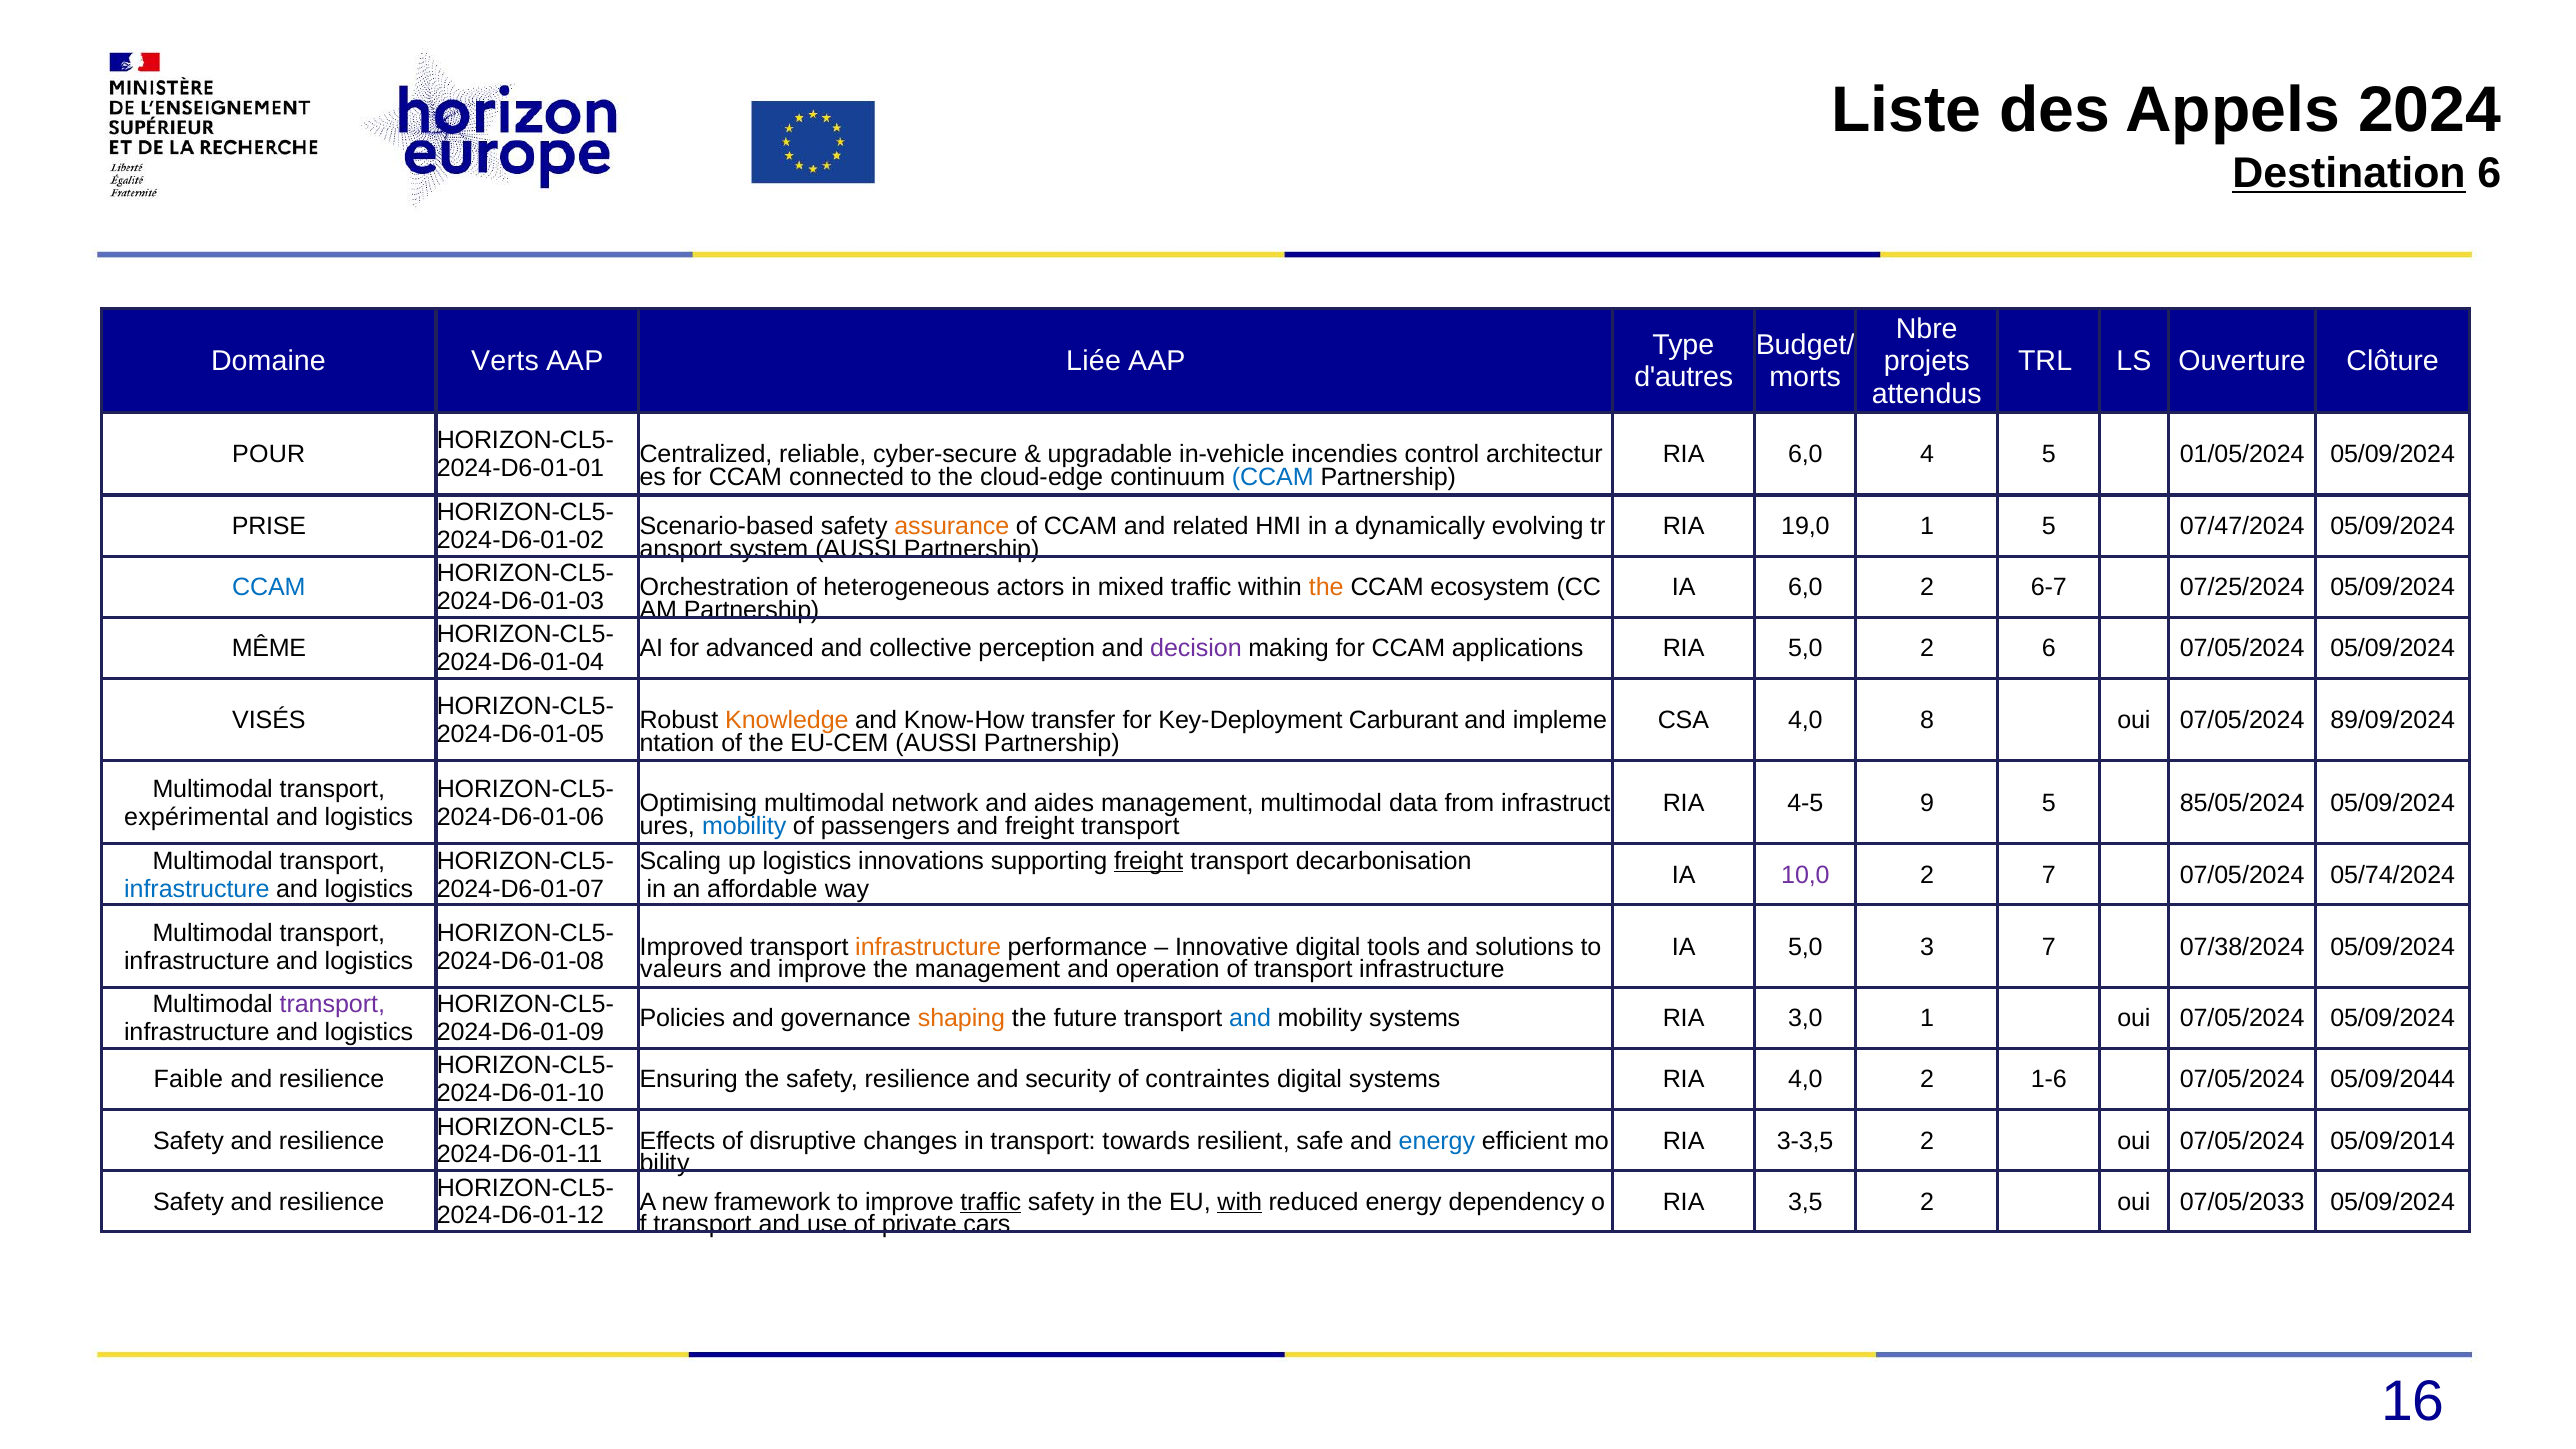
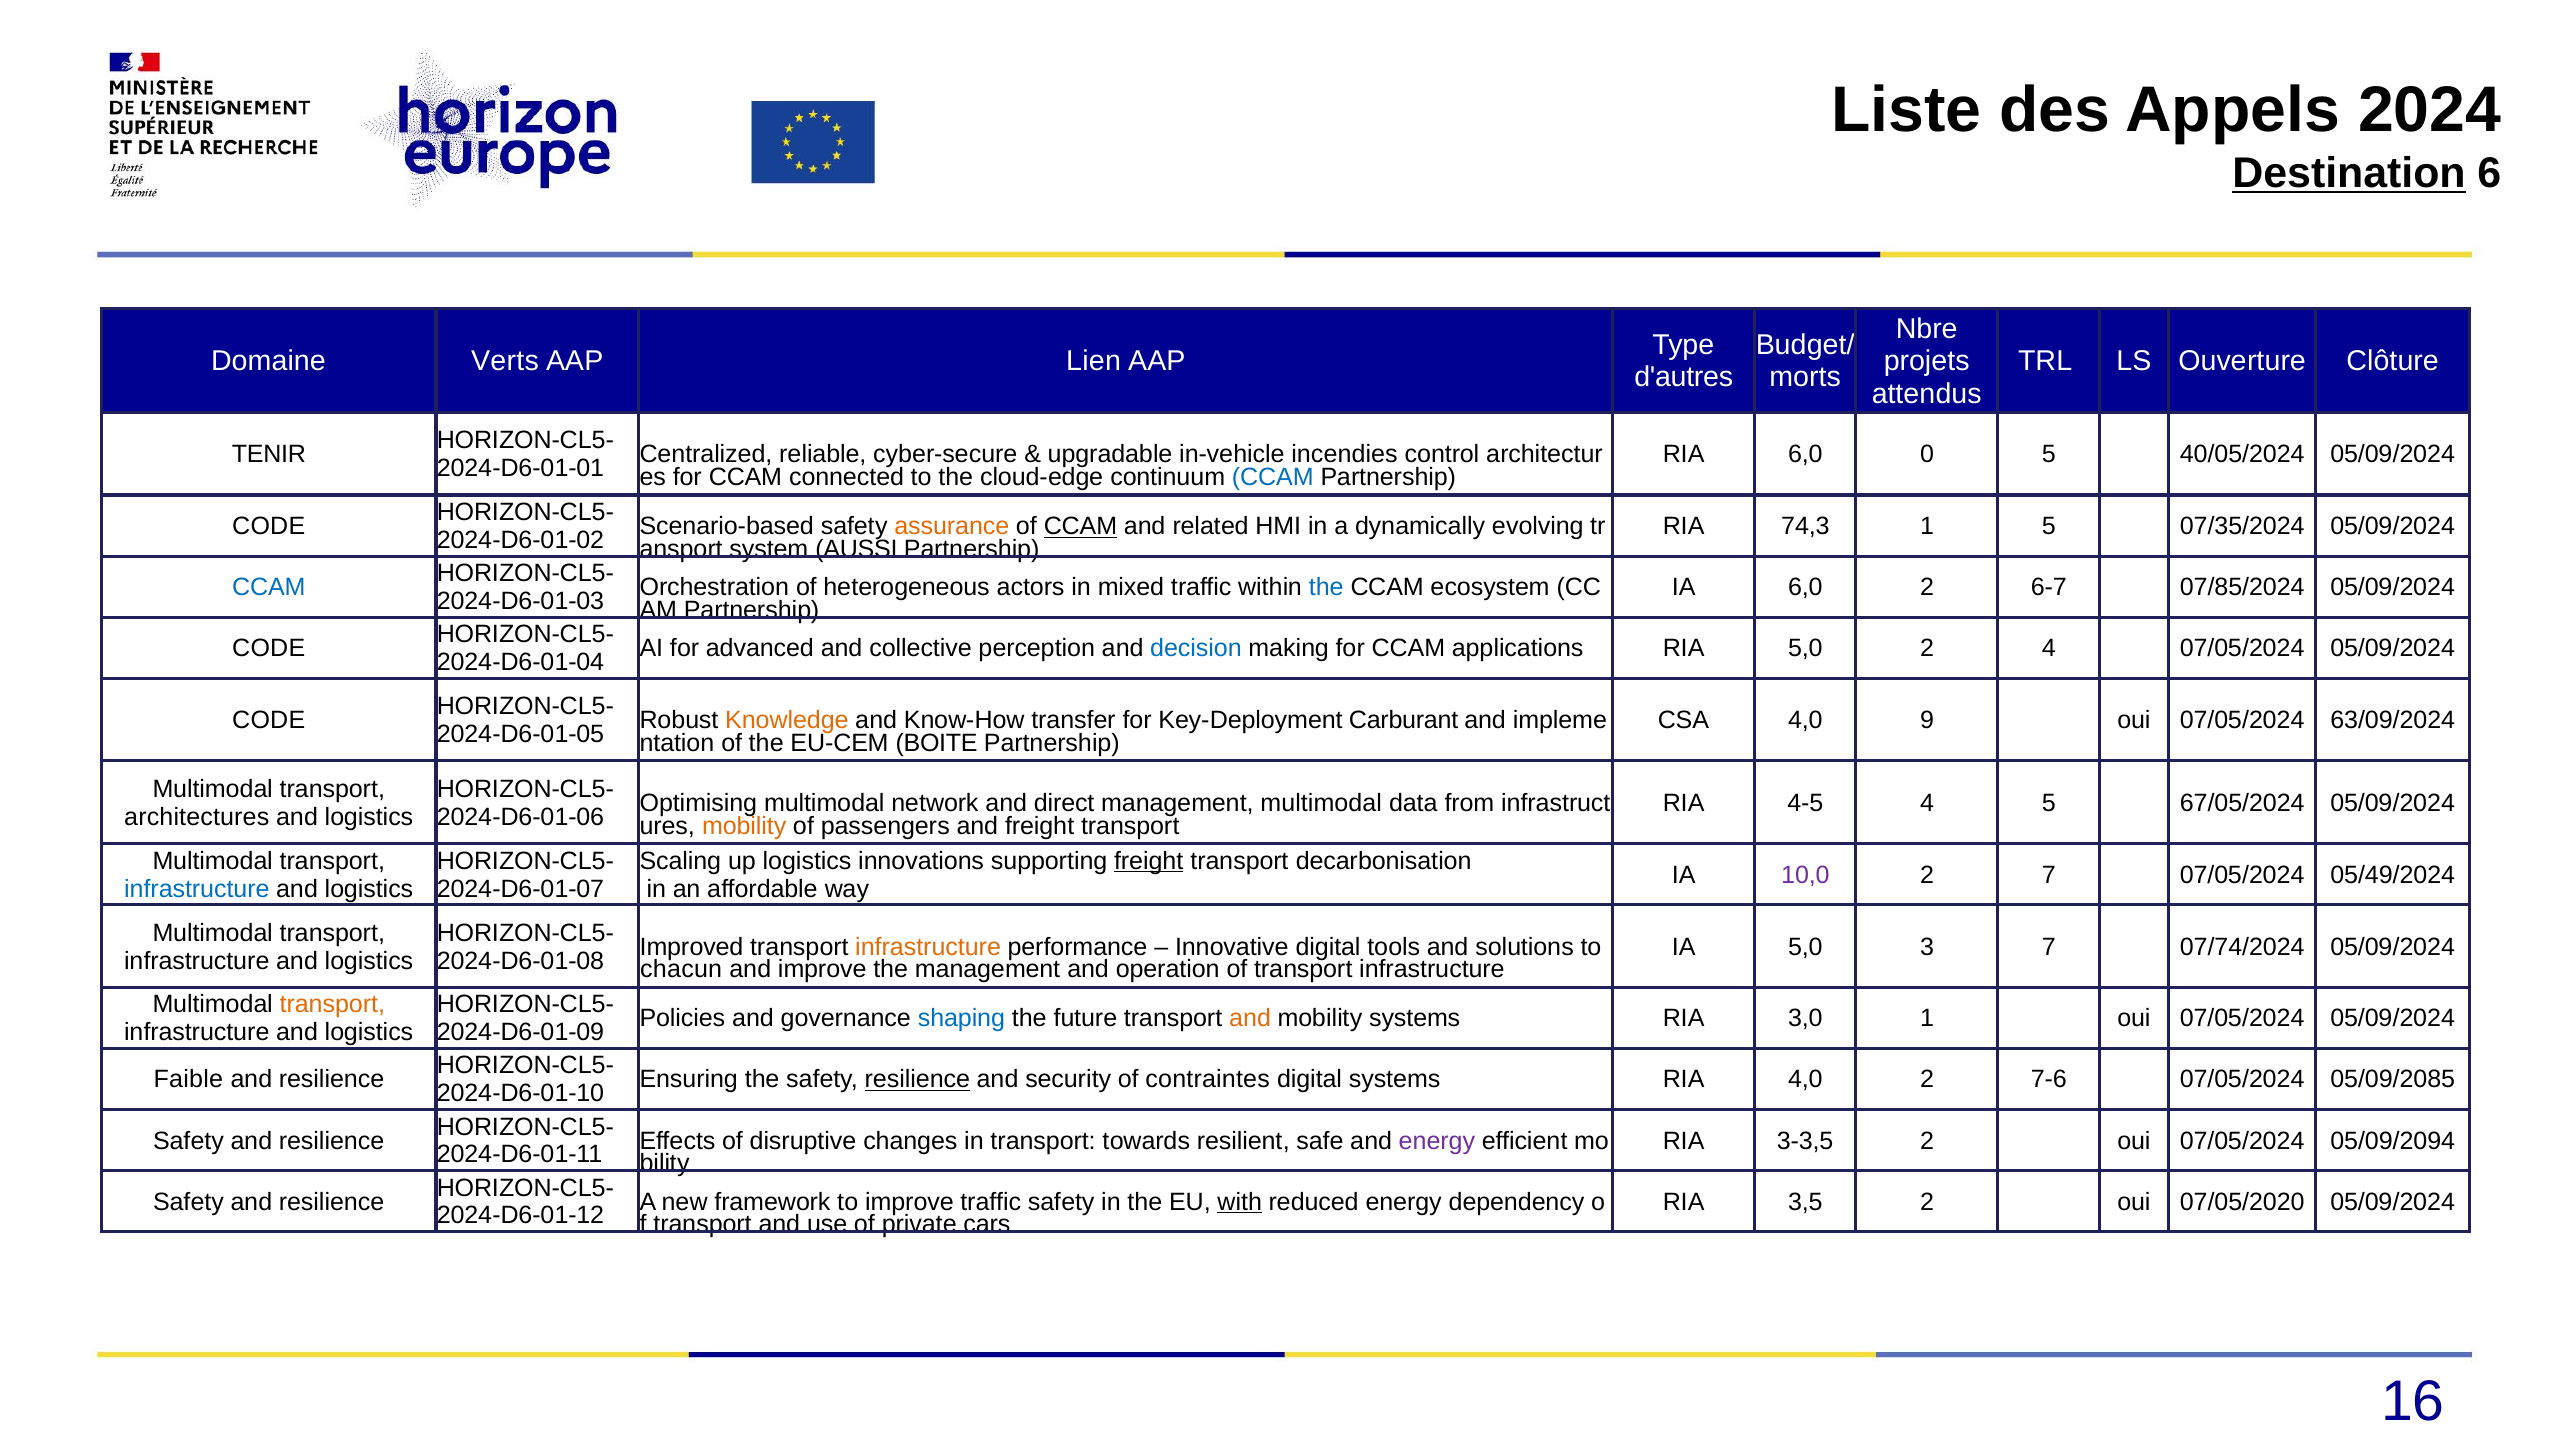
Liée: Liée -> Lien
POUR: POUR -> TENIR
4: 4 -> 0
01/05/2024: 01/05/2024 -> 40/05/2024
PRISE at (269, 527): PRISE -> CODE
CCAM at (1080, 527) underline: none -> present
19,0: 19,0 -> 74,3
07/47/2024: 07/47/2024 -> 07/35/2024
the at (1326, 588) colour: orange -> blue
07/25/2024: 07/25/2024 -> 07/85/2024
MÊME at (269, 649): MÊME -> CODE
decision colour: purple -> blue
2 6: 6 -> 4
VISÉS at (269, 720): VISÉS -> CODE
8: 8 -> 9
89/09/2024: 89/09/2024 -> 63/09/2024
EU-CEM AUSSI: AUSSI -> BOITE
aides: aides -> direct
4-5 9: 9 -> 4
85/05/2024: 85/05/2024 -> 67/05/2024
expérimental: expérimental -> architectures
mobility at (744, 826) colour: blue -> orange
05/74/2024: 05/74/2024 -> 05/49/2024
07/38/2024: 07/38/2024 -> 07/74/2024
valeurs: valeurs -> chacun
transport at (332, 1005) colour: purple -> orange
shaping colour: orange -> blue
and at (1250, 1019) colour: blue -> orange
resilience at (917, 1080) underline: none -> present
1-6: 1-6 -> 7-6
05/09/2044: 05/09/2044 -> 05/09/2085
energy at (1437, 1141) colour: blue -> purple
05/09/2014: 05/09/2014 -> 05/09/2094
traffic at (991, 1202) underline: present -> none
07/05/2033: 07/05/2033 -> 07/05/2020
